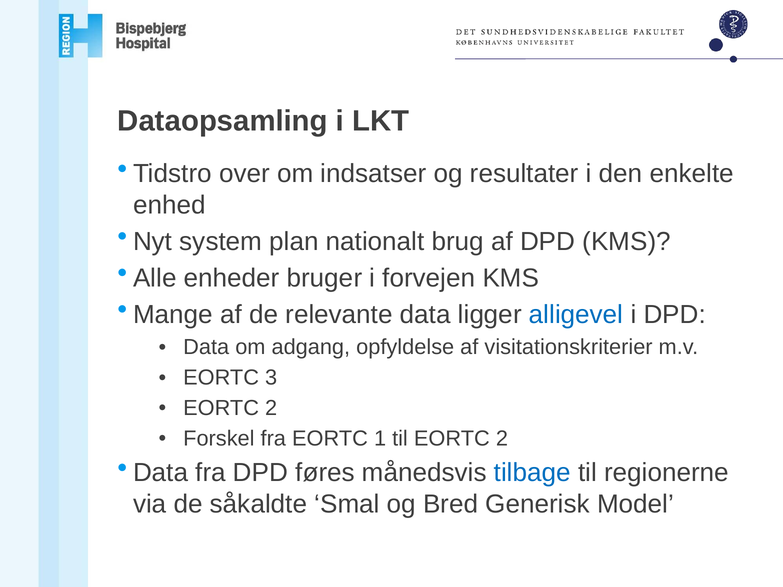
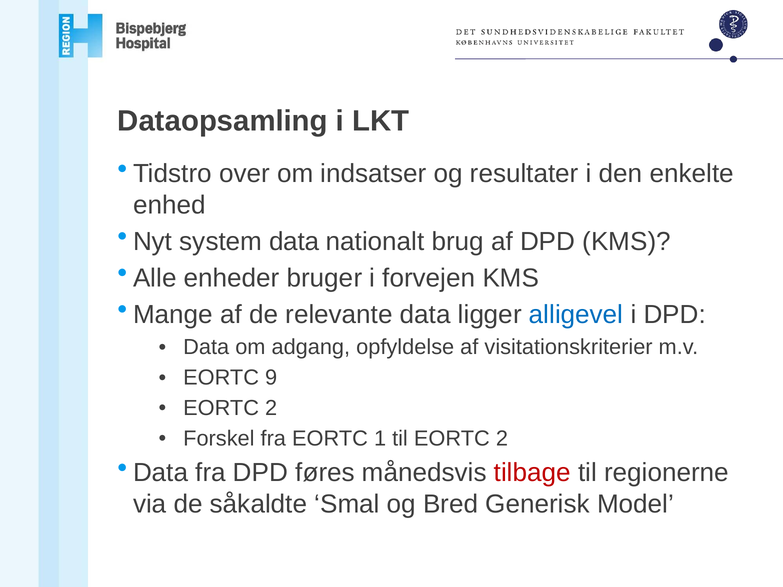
system plan: plan -> data
3: 3 -> 9
tilbage colour: blue -> red
